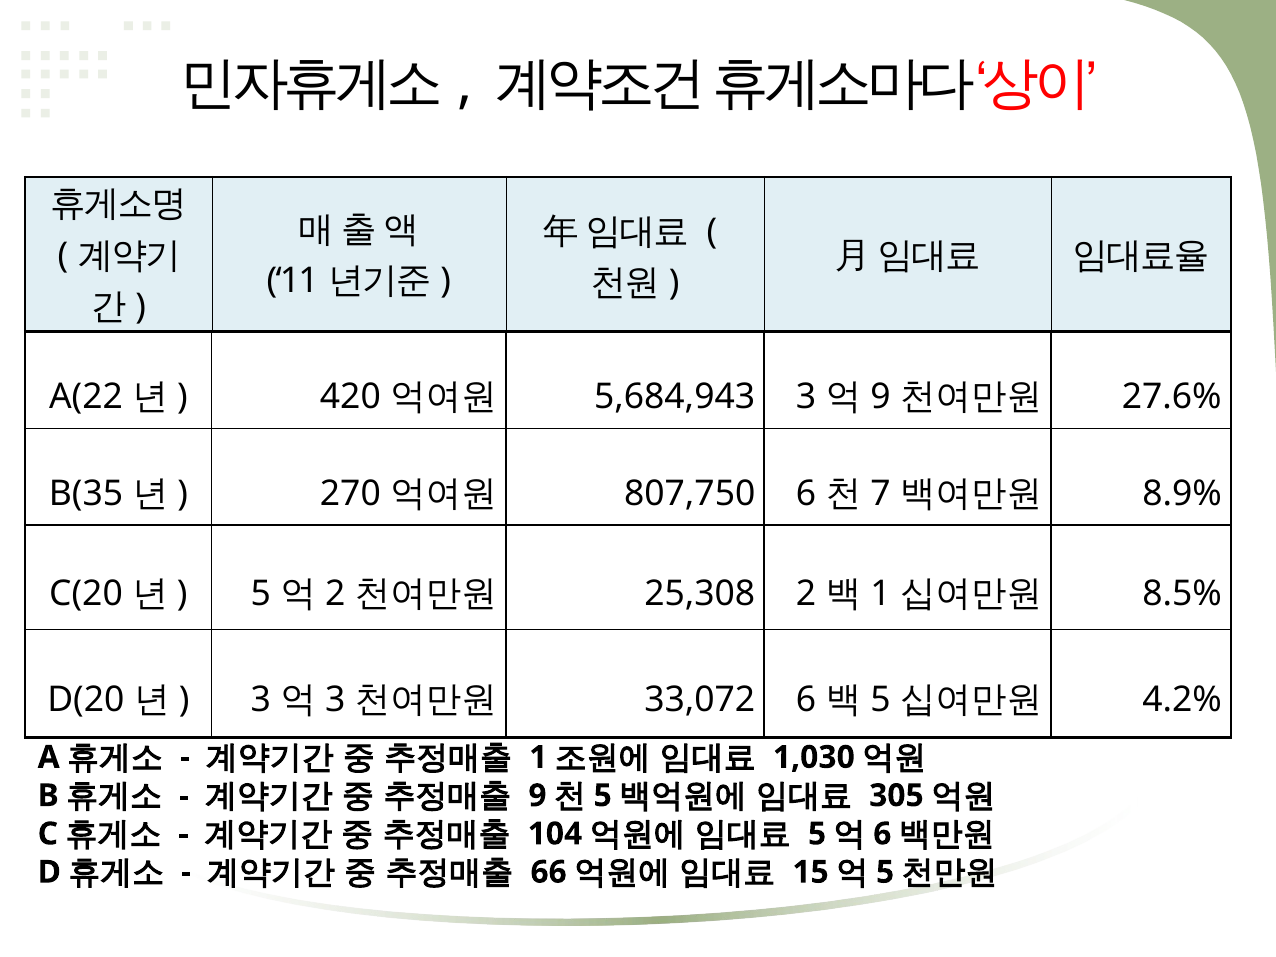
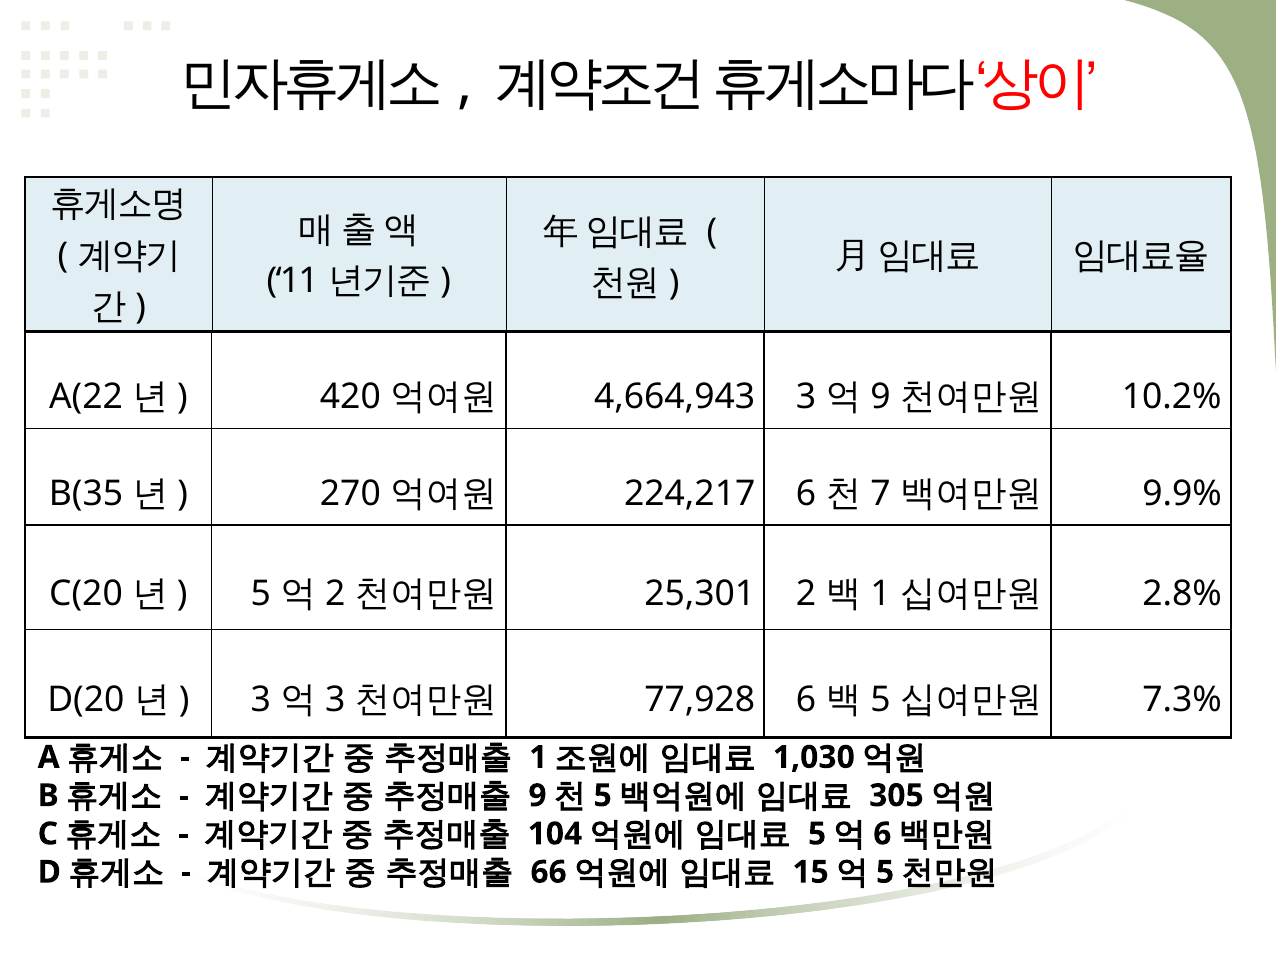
5,684,943: 5,684,943 -> 4,664,943
27.6%: 27.6% -> 10.2%
807,750: 807,750 -> 224,217
8.9%: 8.9% -> 9.9%
25,308: 25,308 -> 25,301
8.5%: 8.5% -> 2.8%
33,072: 33,072 -> 77,928
4.2%: 4.2% -> 7.3%
